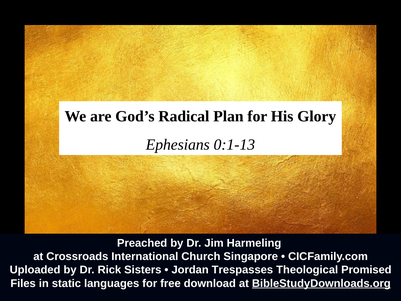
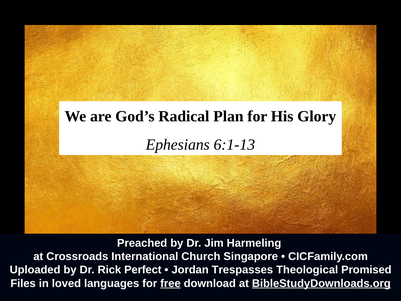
0:1-13: 0:1-13 -> 6:1-13
Sisters: Sisters -> Perfect
static: static -> loved
free underline: none -> present
